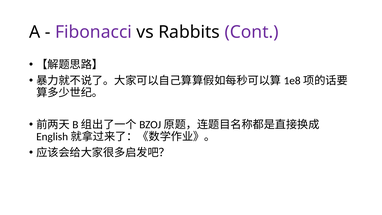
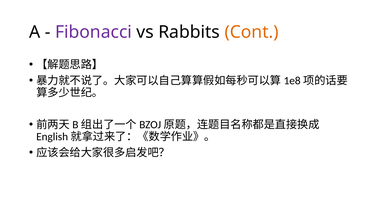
Cont colour: purple -> orange
